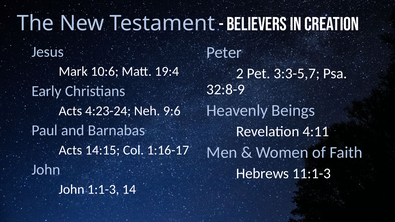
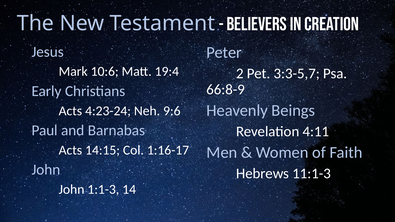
32:8-9: 32:8-9 -> 66:8-9
